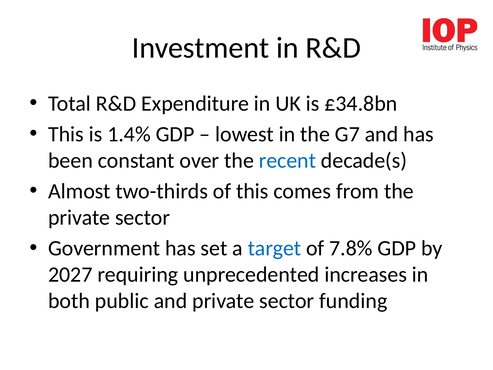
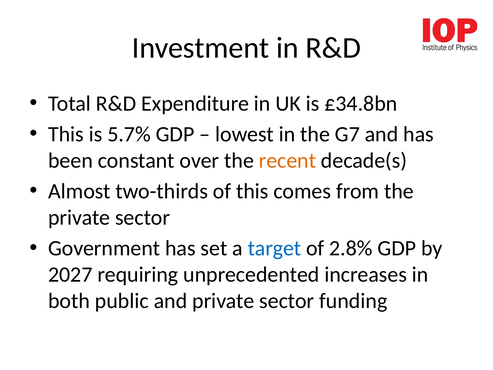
1.4%: 1.4% -> 5.7%
recent colour: blue -> orange
7.8%: 7.8% -> 2.8%
